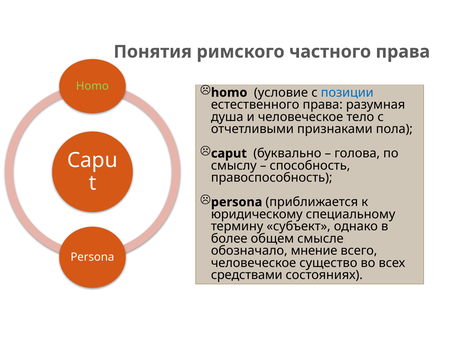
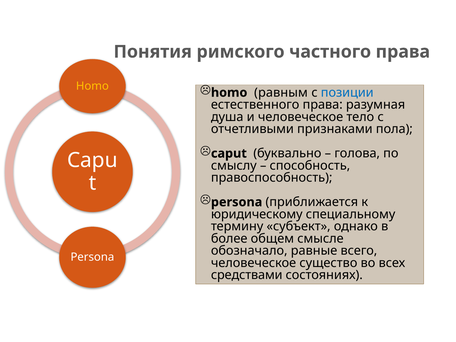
Homo at (92, 86) colour: light green -> yellow
условие: условие -> равным
мнение: мнение -> равные
